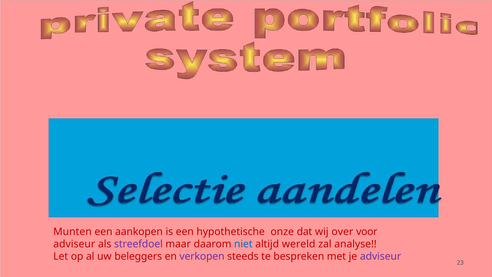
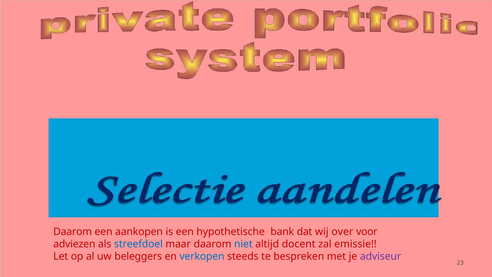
Munten at (73, 232): Munten -> Daarom
onze: onze -> bank
adviseur at (74, 244): adviseur -> adviezen
streefdoel colour: purple -> blue
wereld: wereld -> docent
analyse: analyse -> emissie
verkopen colour: purple -> blue
